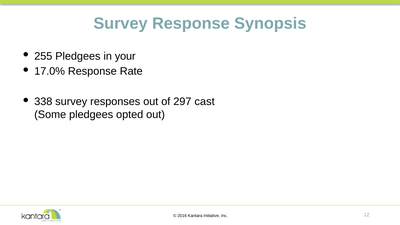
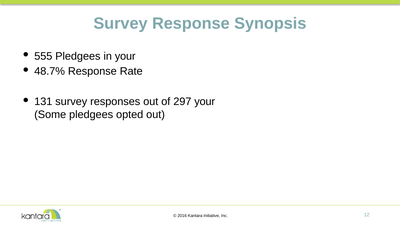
255: 255 -> 555
17.0%: 17.0% -> 48.7%
338: 338 -> 131
297 cast: cast -> your
